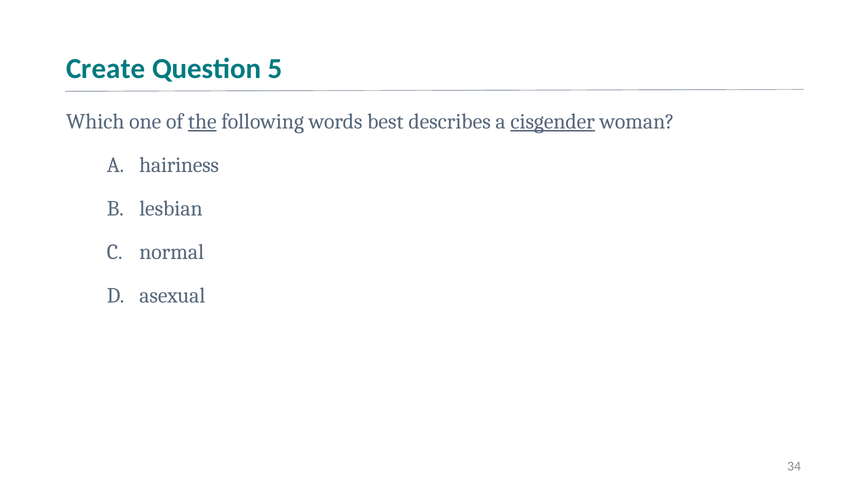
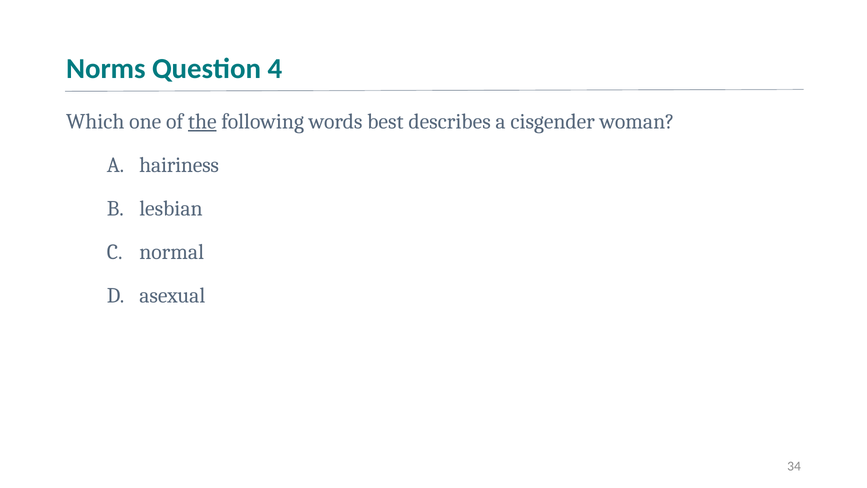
Create: Create -> Norms
5: 5 -> 4
cisgender underline: present -> none
